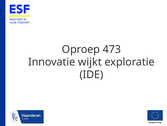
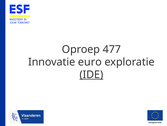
473: 473 -> 477
wijkt: wijkt -> euro
IDE underline: none -> present
